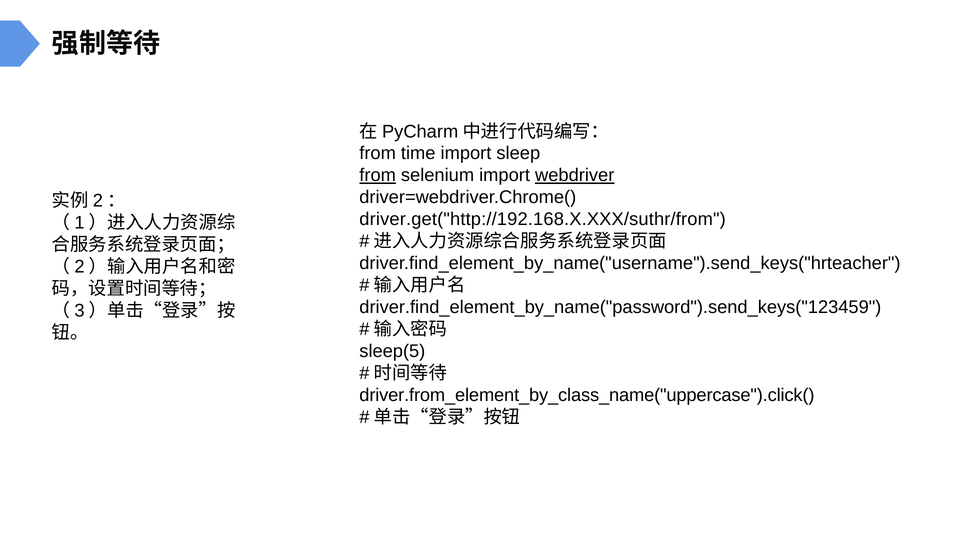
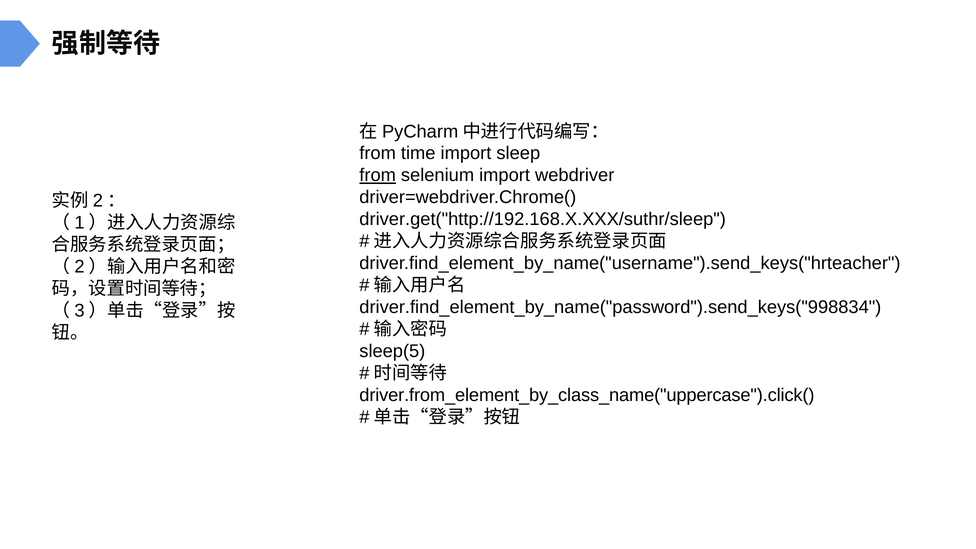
webdriver underline: present -> none
driver.get("http://192.168.X.XXX/suthr/from: driver.get("http://192.168.X.XXX/suthr/from -> driver.get("http://192.168.X.XXX/suthr/sleep
driver.find_element_by_name("password").send_keys("123459: driver.find_element_by_name("password").send_keys("123459 -> driver.find_element_by_name("password").send_keys("998834
